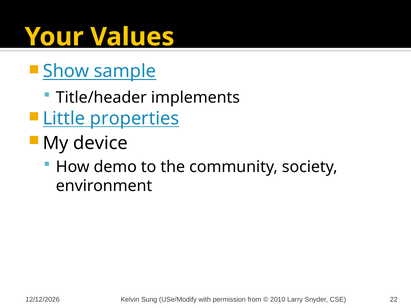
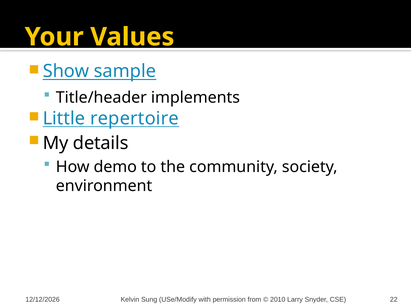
properties: properties -> repertoire
device: device -> details
